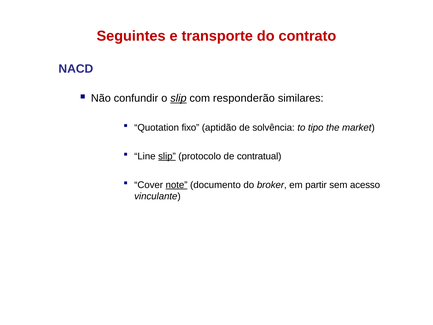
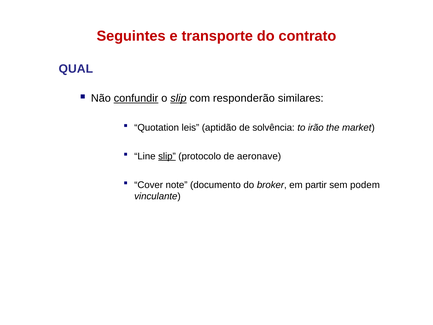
NACD: NACD -> QUAL
confundir underline: none -> present
fixo: fixo -> leis
tipo: tipo -> irão
contratual: contratual -> aeronave
note underline: present -> none
acesso: acesso -> podem
